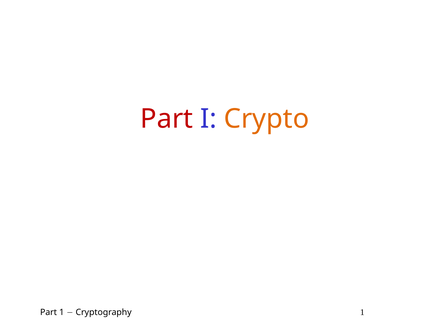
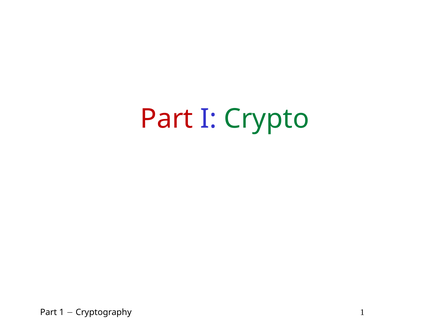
Crypto colour: orange -> green
